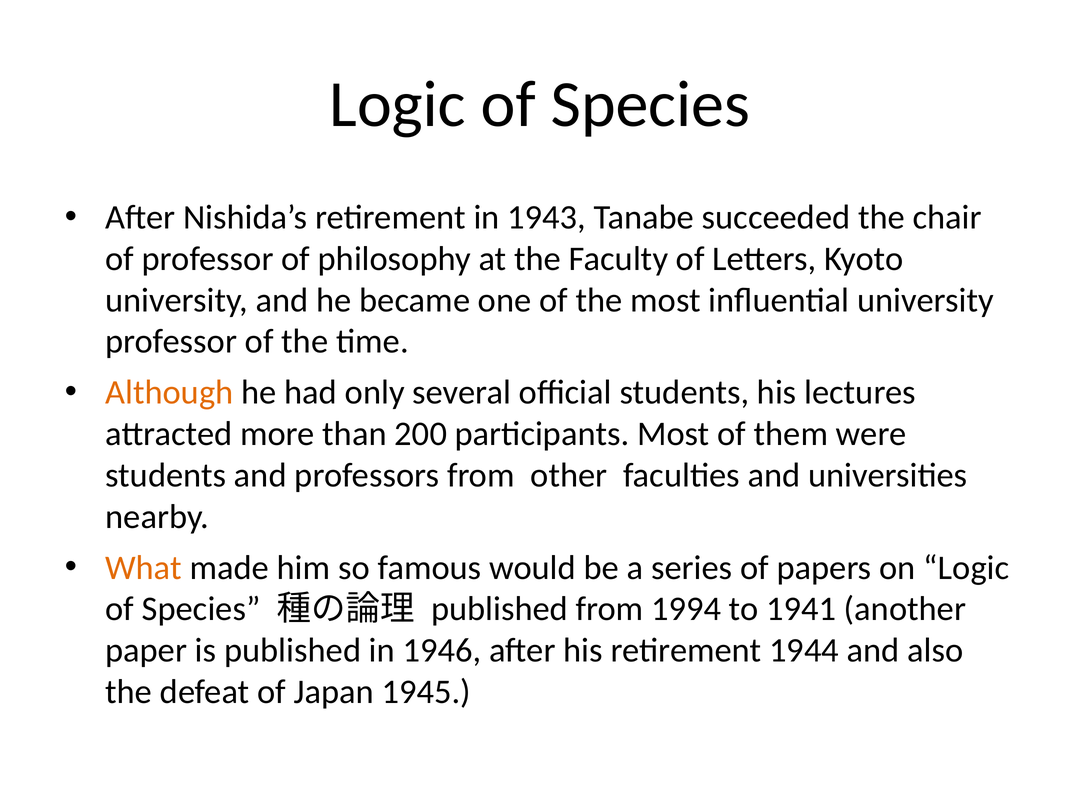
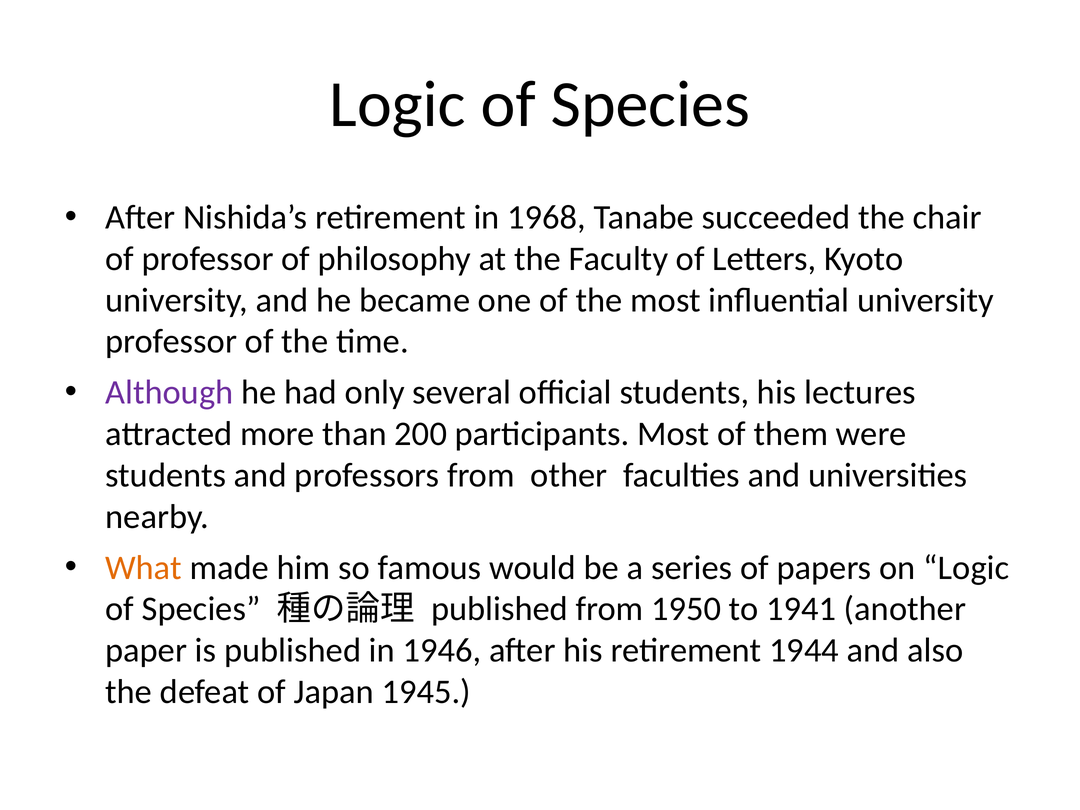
1943: 1943 -> 1968
Although colour: orange -> purple
1994: 1994 -> 1950
